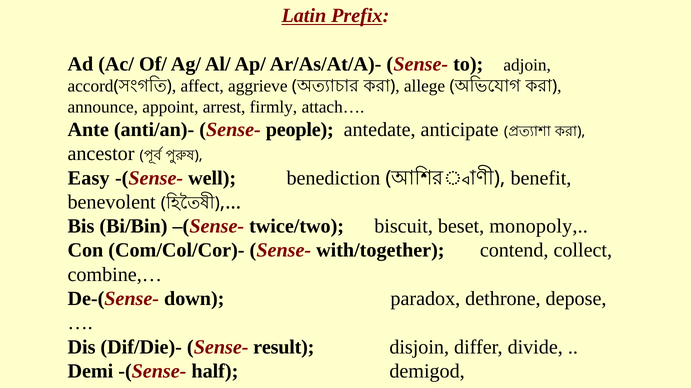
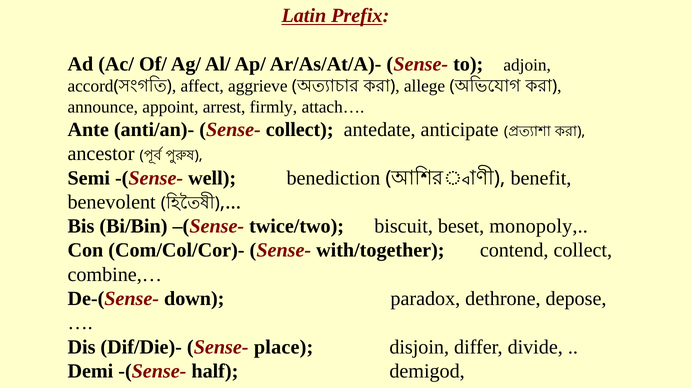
Sense- people: people -> collect
Easy: Easy -> Semi
result: result -> place
